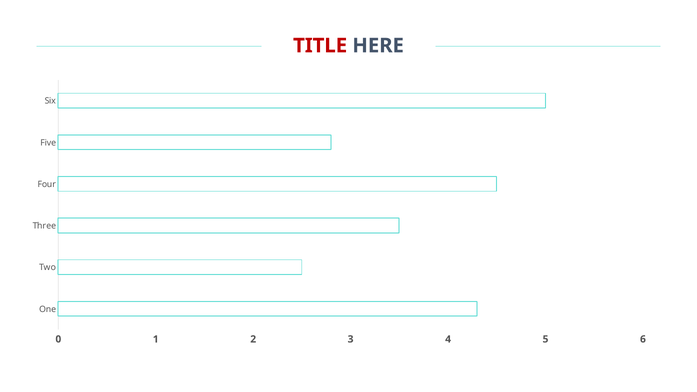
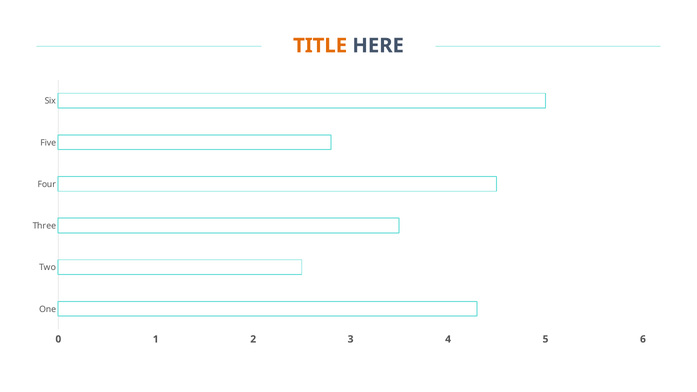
TITLE colour: red -> orange
